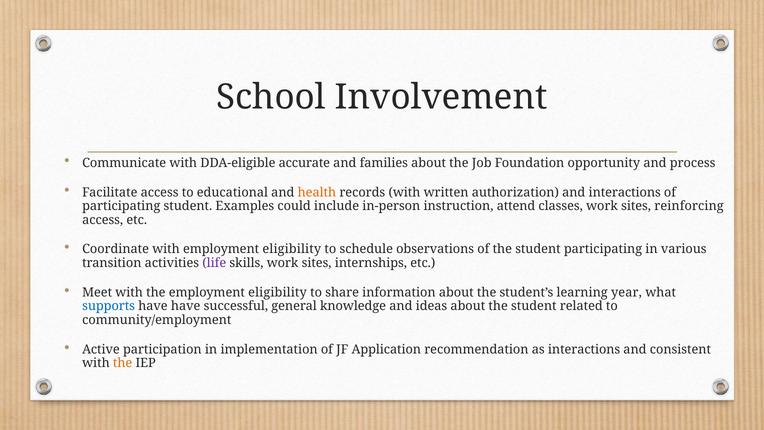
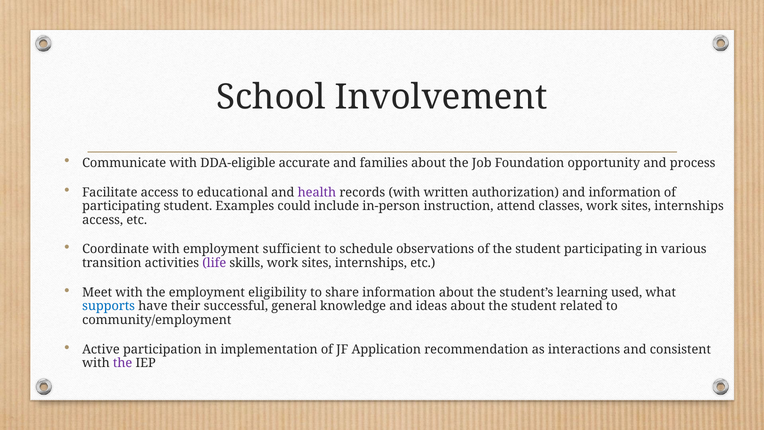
health colour: orange -> purple
and interactions: interactions -> information
classes work sites reinforcing: reinforcing -> internships
with employment eligibility: eligibility -> sufficient
year: year -> used
have have: have -> their
the at (123, 363) colour: orange -> purple
